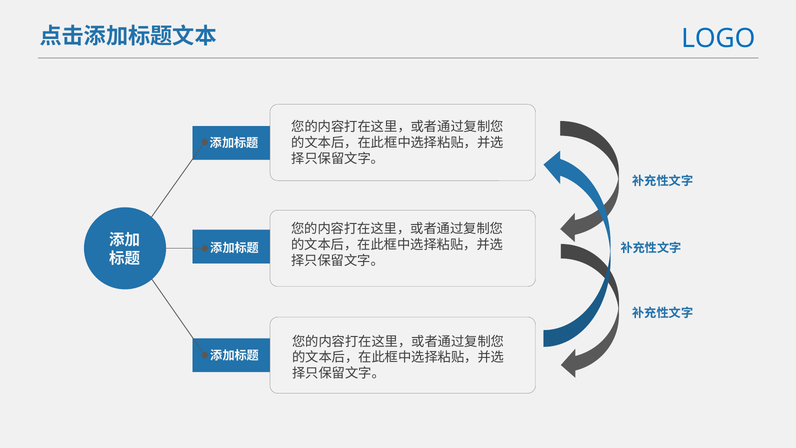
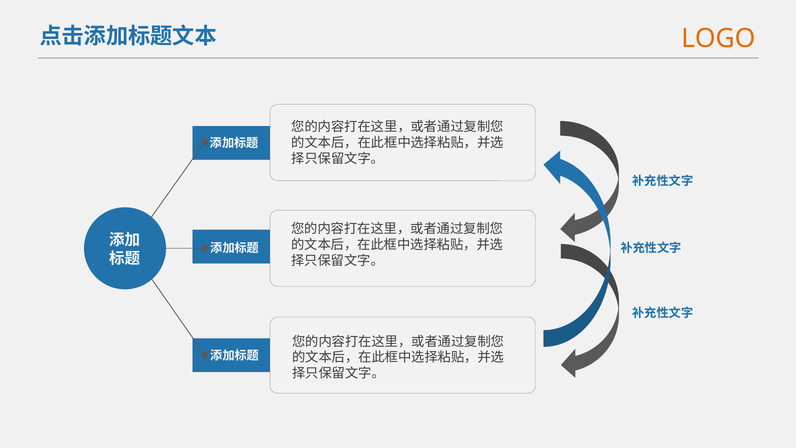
LOGO colour: blue -> orange
